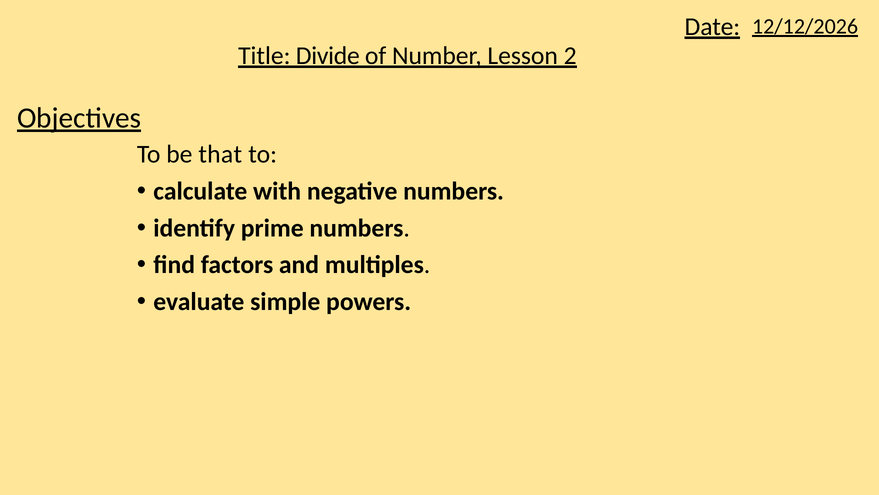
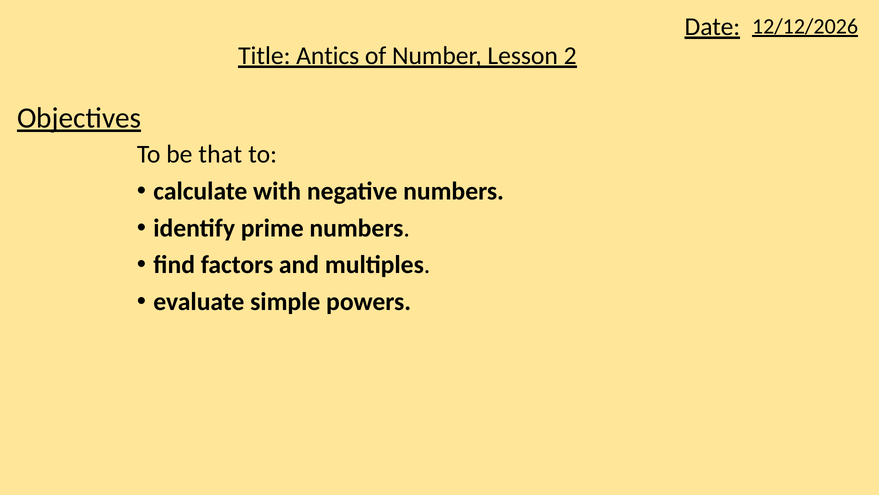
Divide: Divide -> Antics
